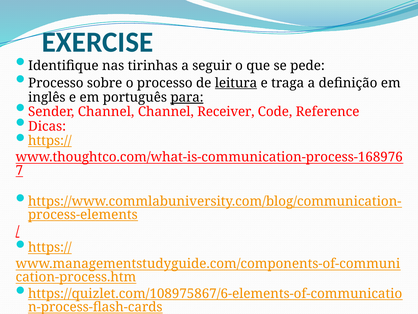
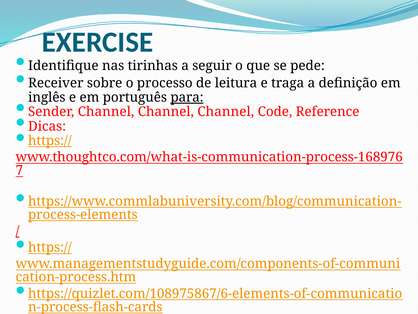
Processo at (56, 83): Processo -> Receiver
leitura underline: present -> none
Receiver at (226, 112): Receiver -> Channel
